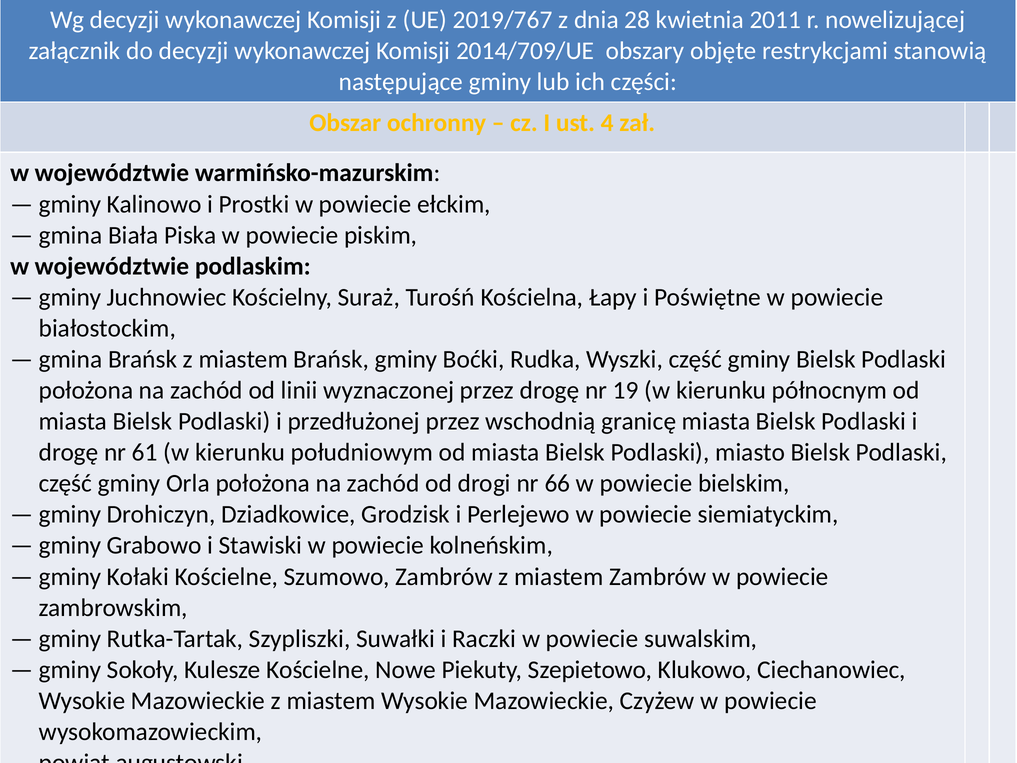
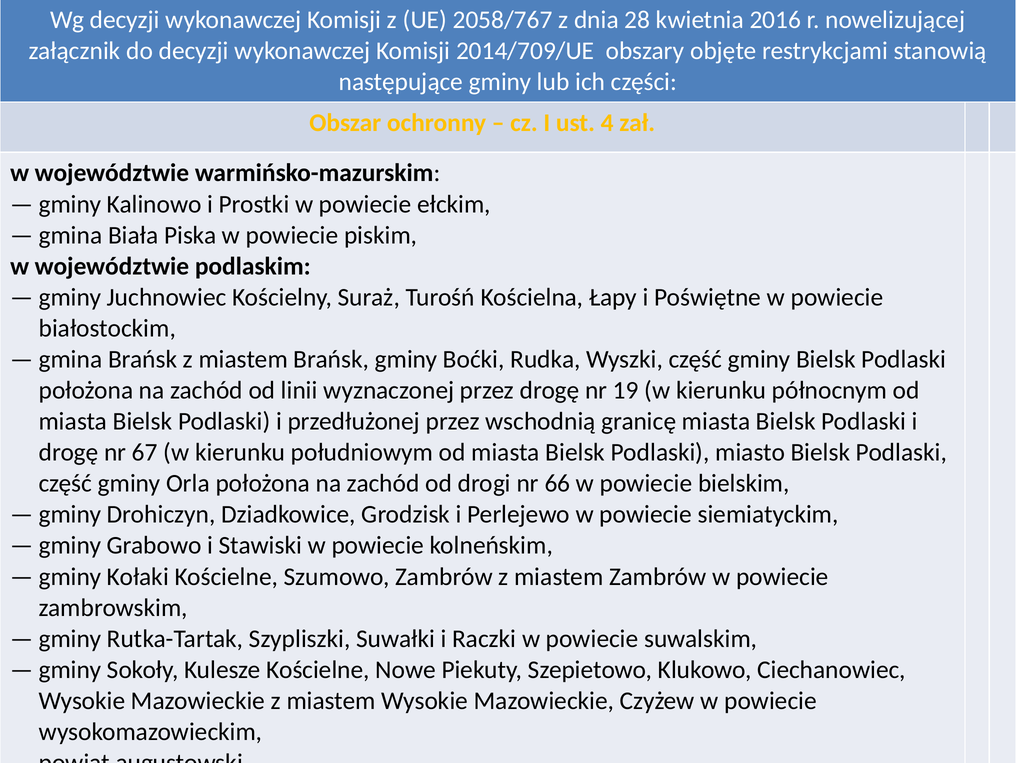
2019/767: 2019/767 -> 2058/767
2011: 2011 -> 2016
61: 61 -> 67
